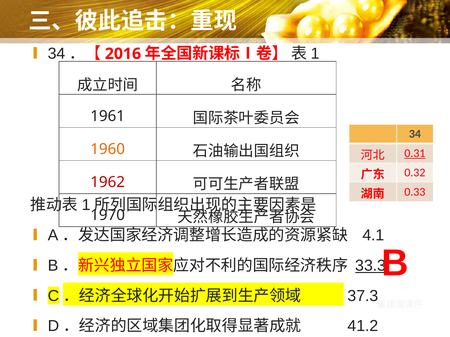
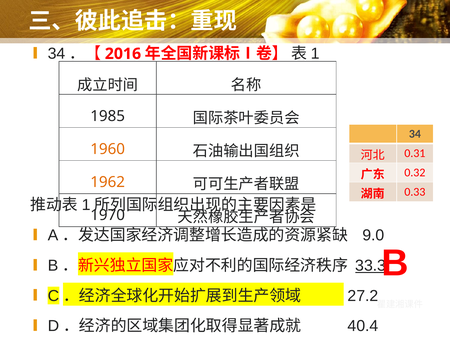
1961: 1961 -> 1985
0.31 underline: present -> none
1962 colour: red -> orange
4.1: 4.1 -> 9.0
37.3: 37.3 -> 27.2
41.2: 41.2 -> 40.4
